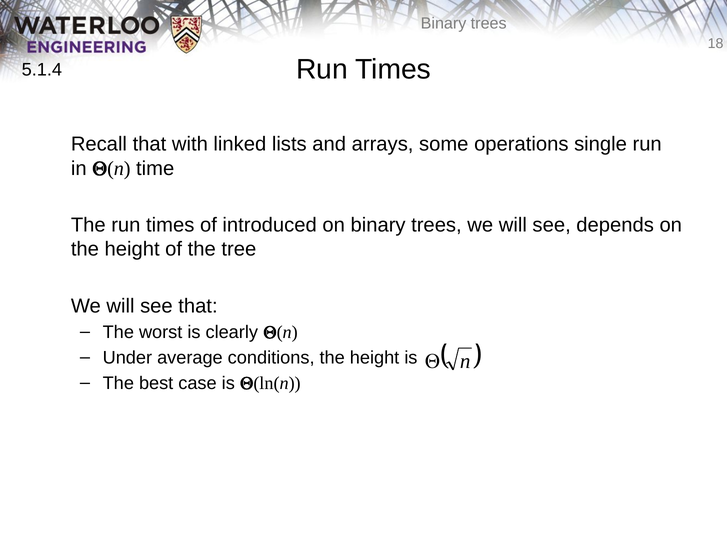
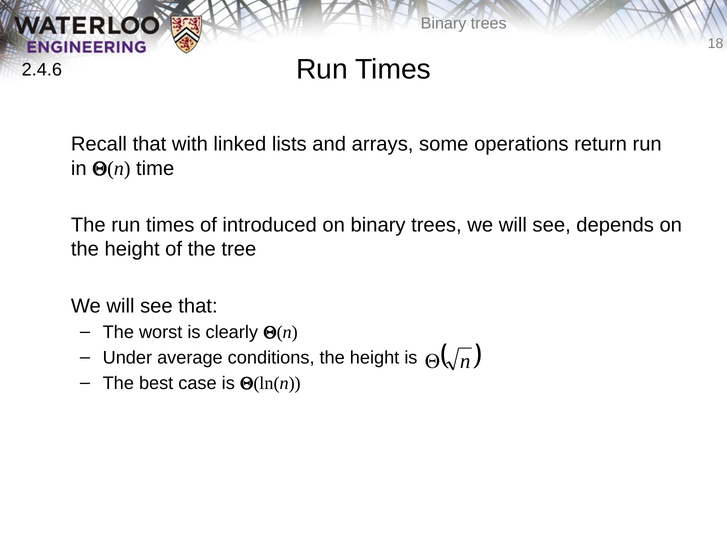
5.1.4: 5.1.4 -> 2.4.6
single: single -> return
